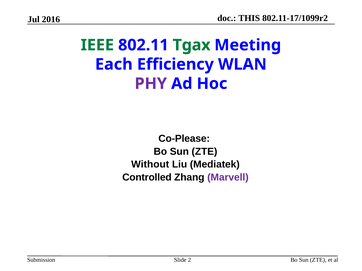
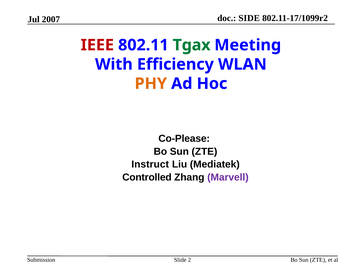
THIS: THIS -> SIDE
2016: 2016 -> 2007
IEEE colour: green -> red
Each: Each -> With
PHY colour: purple -> orange
Without: Without -> Instruct
